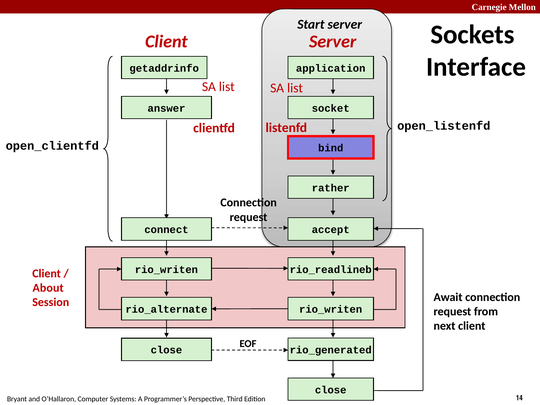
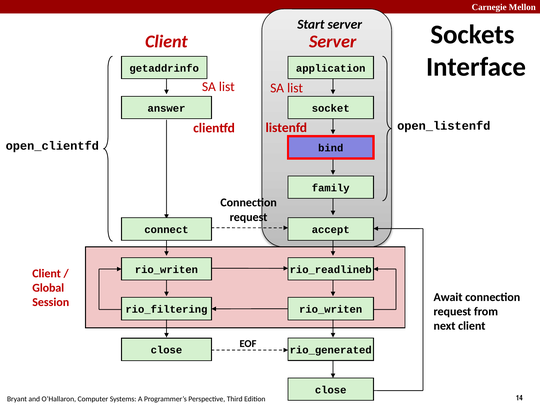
rather: rather -> family
About: About -> Global
rio_alternate: rio_alternate -> rio_filtering
